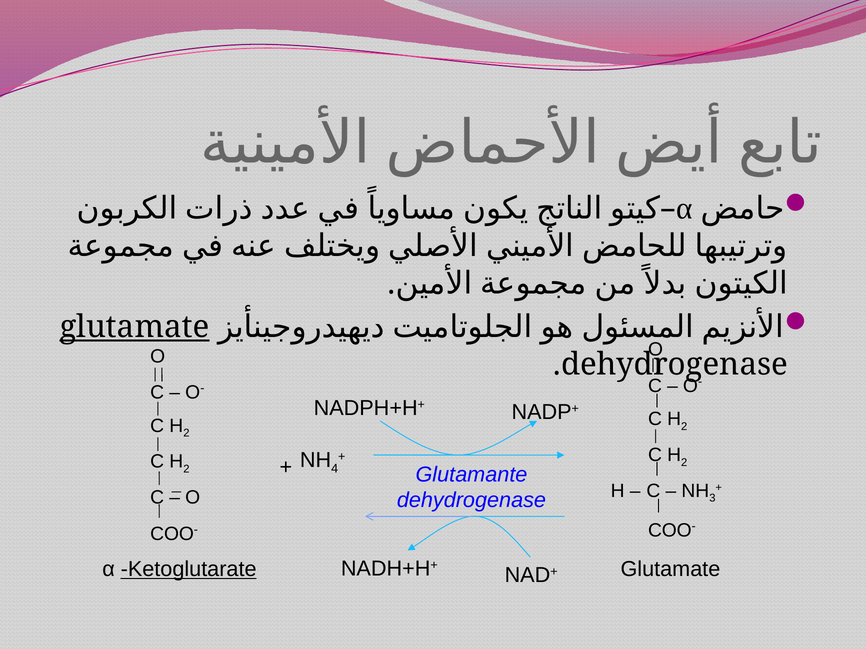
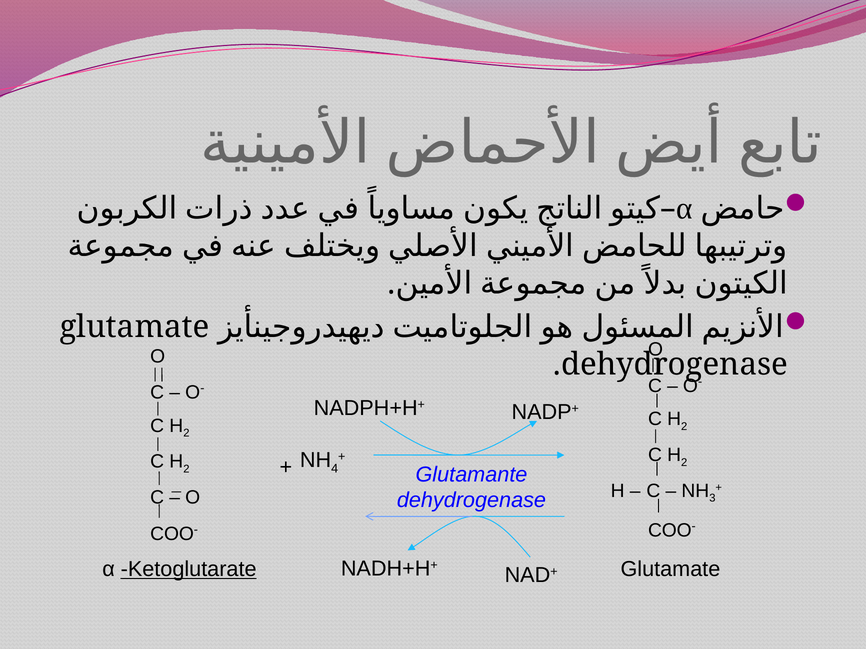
glutamate at (135, 327) underline: present -> none
